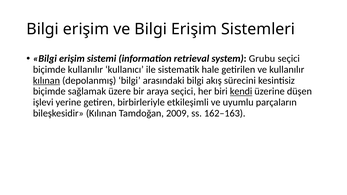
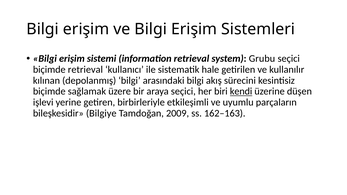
biçimde kullanılır: kullanılır -> retrieval
kılınan at (46, 81) underline: present -> none
bileşkesidir Kılınan: Kılınan -> Bilgiye
